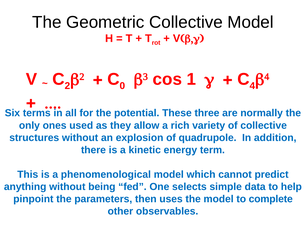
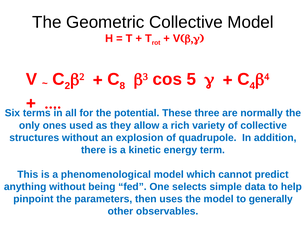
0: 0 -> 8
1: 1 -> 5
complete: complete -> generally
